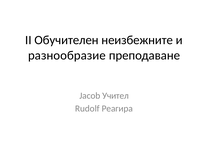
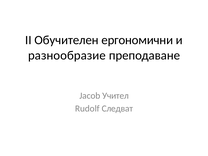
неизбежните: неизбежните -> ергономични
Реагира: Реагира -> Следват
